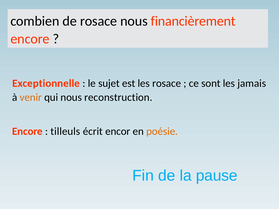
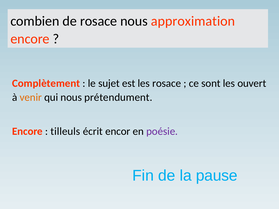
financièrement: financièrement -> approximation
Exceptionnelle: Exceptionnelle -> Complètement
jamais: jamais -> ouvert
reconstruction: reconstruction -> prétendument
poésie colour: orange -> purple
